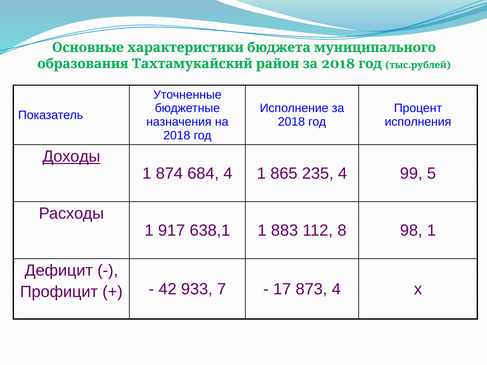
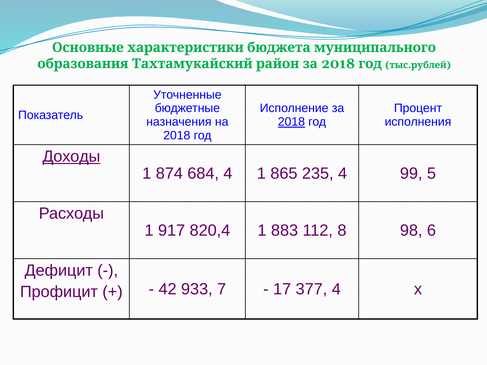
2018 at (291, 122) underline: none -> present
638,1: 638,1 -> 820,4
98 1: 1 -> 6
873: 873 -> 377
